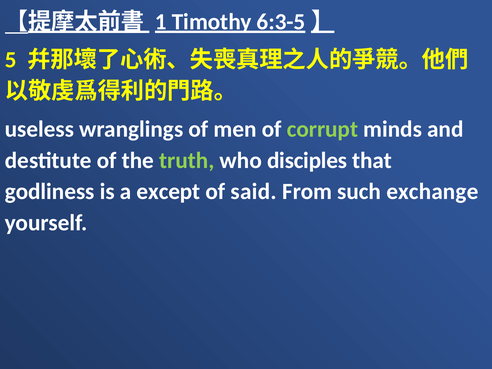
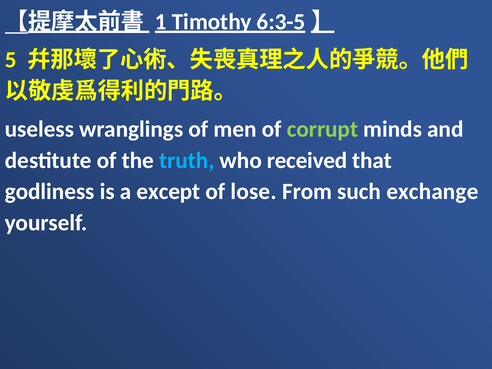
truth colour: light green -> light blue
disciples: disciples -> received
said: said -> lose
